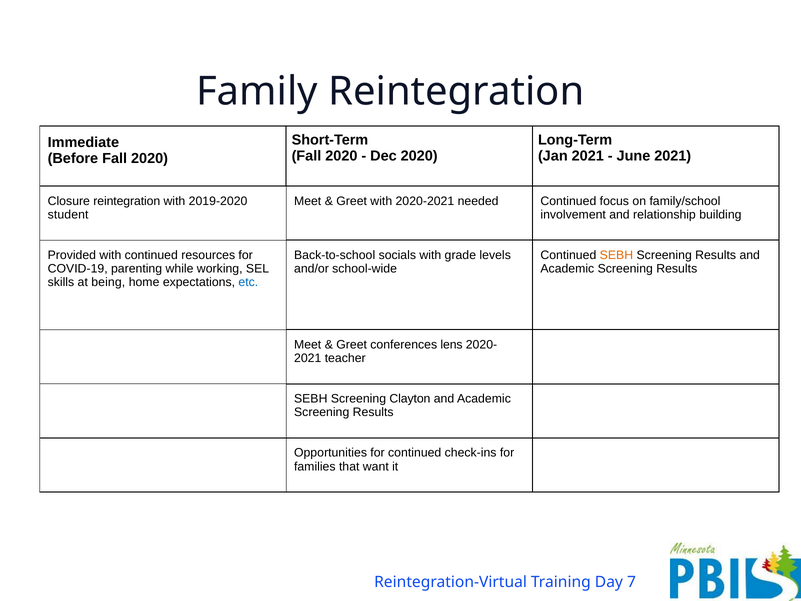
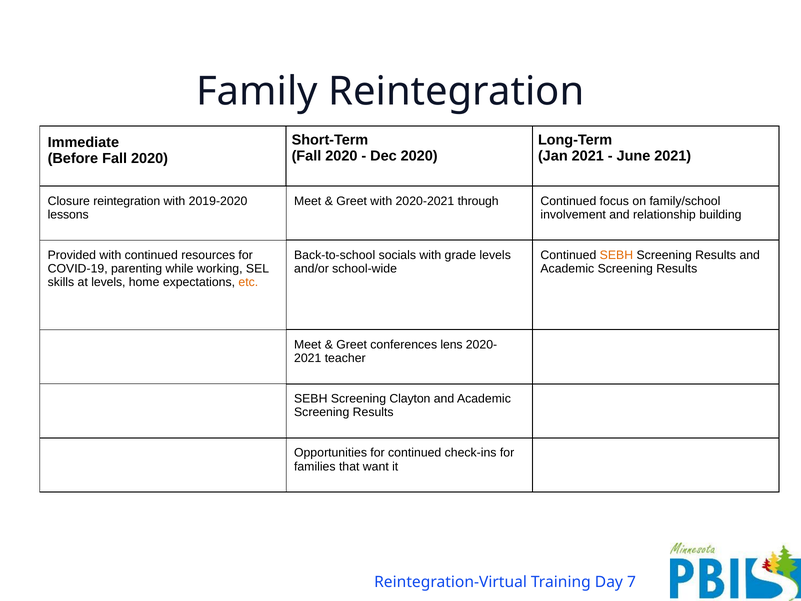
needed: needed -> through
student: student -> lessons
at being: being -> levels
etc colour: blue -> orange
